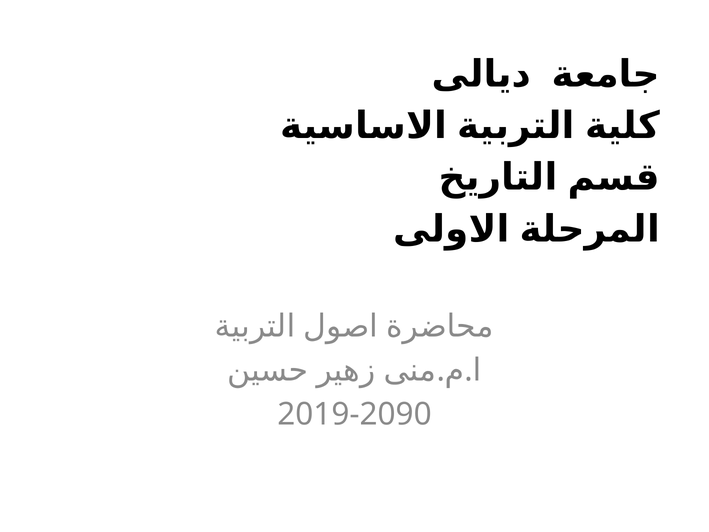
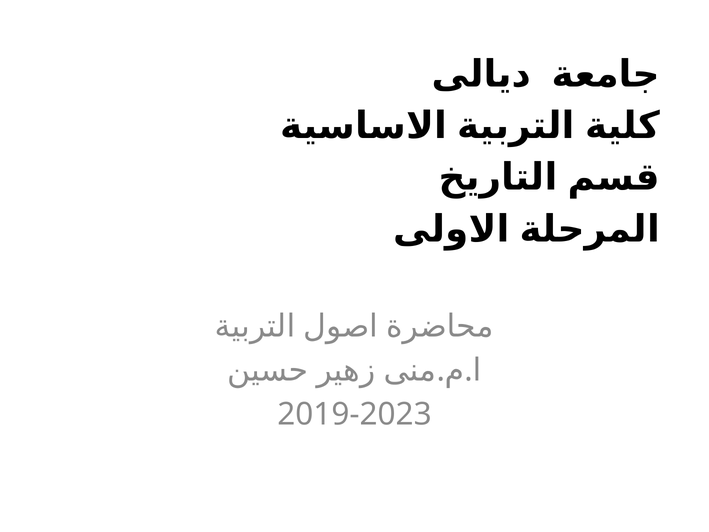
2019-2090: 2019-2090 -> 2019-2023
